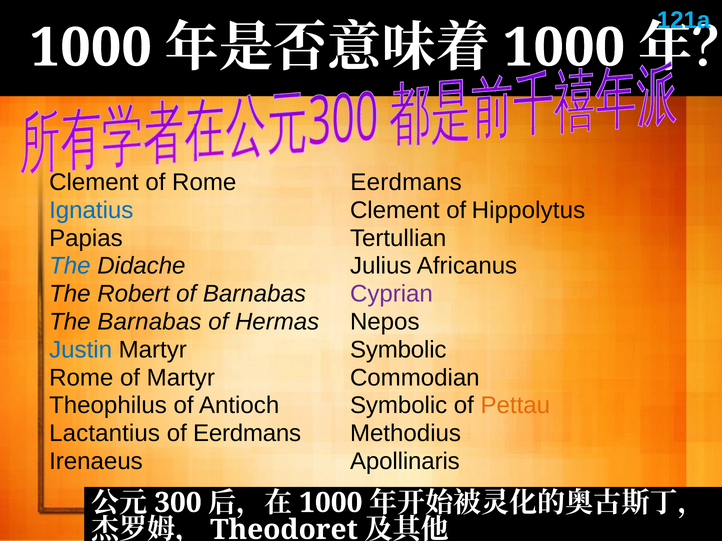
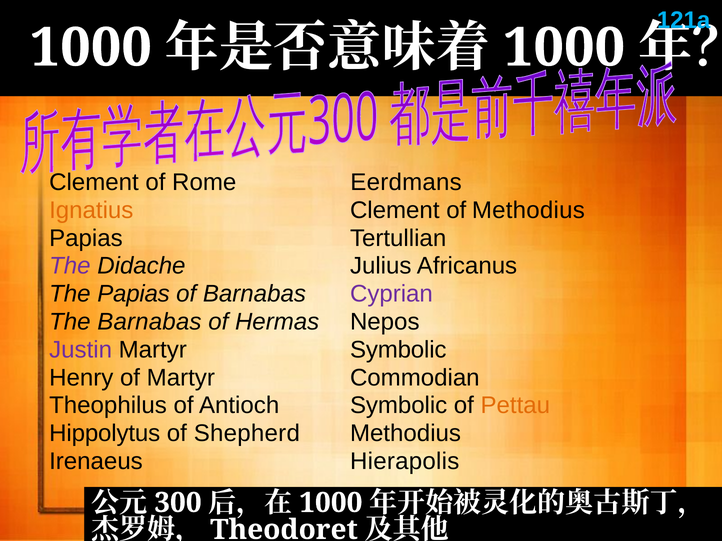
Ignatius colour: blue -> orange
of Hippolytus: Hippolytus -> Methodius
The at (70, 266) colour: blue -> purple
The Robert: Robert -> Papias
Justin colour: blue -> purple
Rome at (81, 378): Rome -> Henry
Lactantius: Lactantius -> Hippolytus
of Eerdmans: Eerdmans -> Shepherd
Apollinaris: Apollinaris -> Hierapolis
